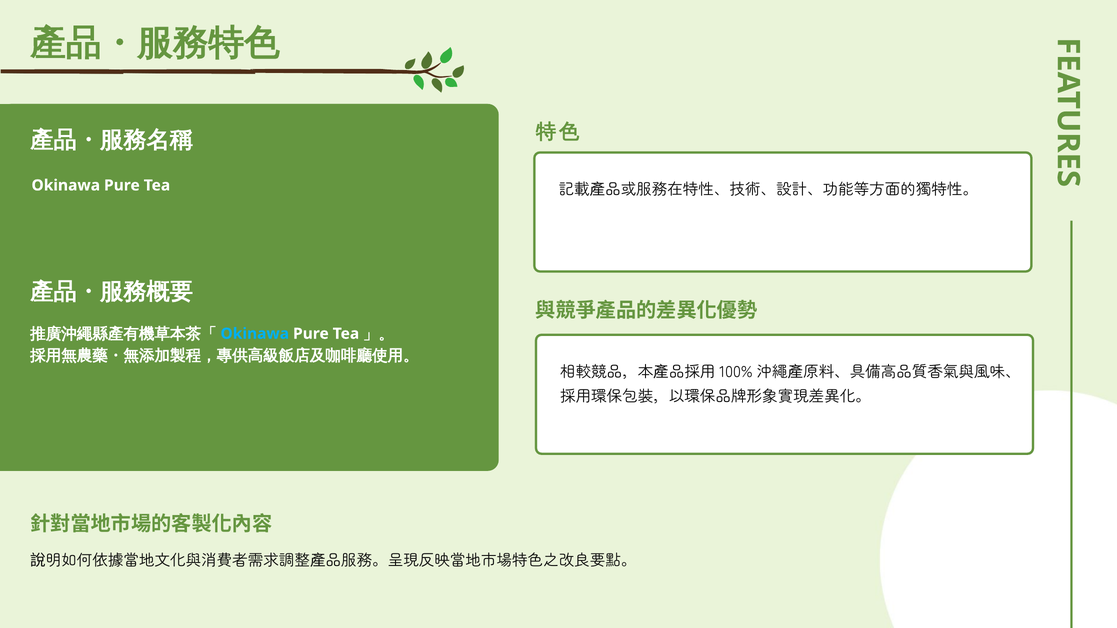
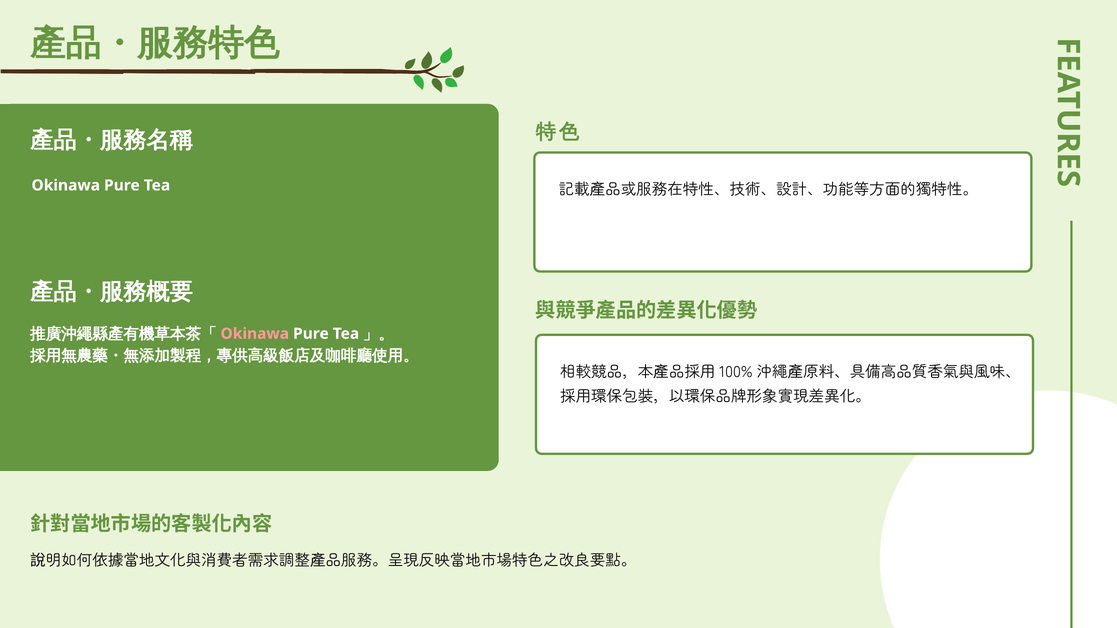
Okinawa at (255, 334) colour: light blue -> pink
